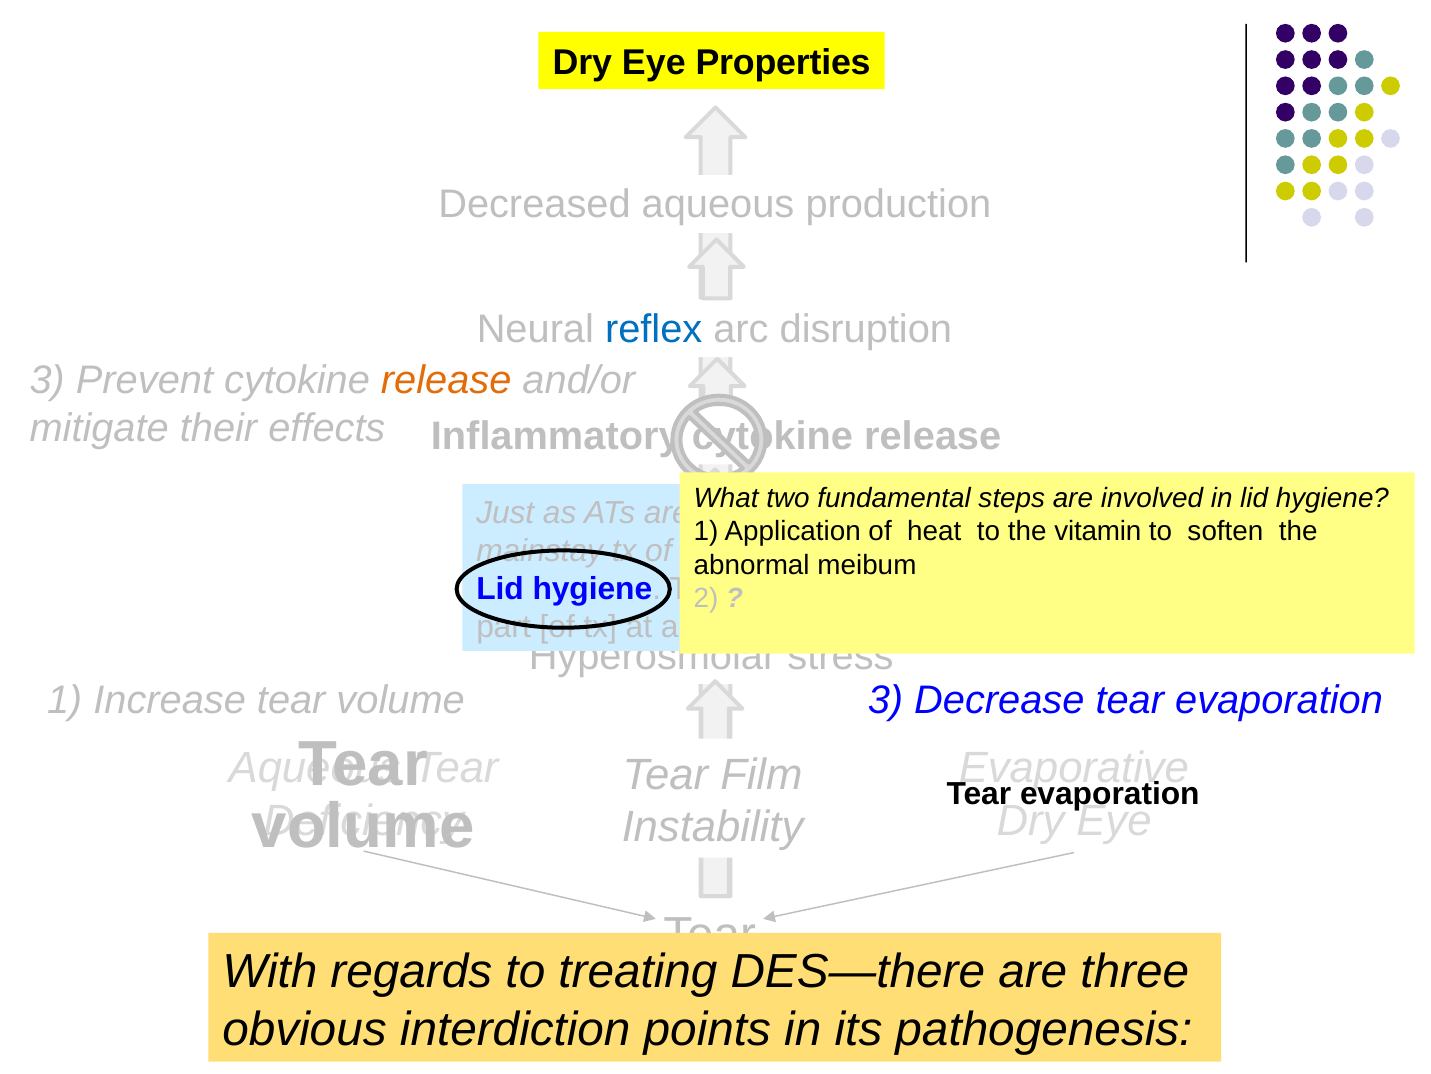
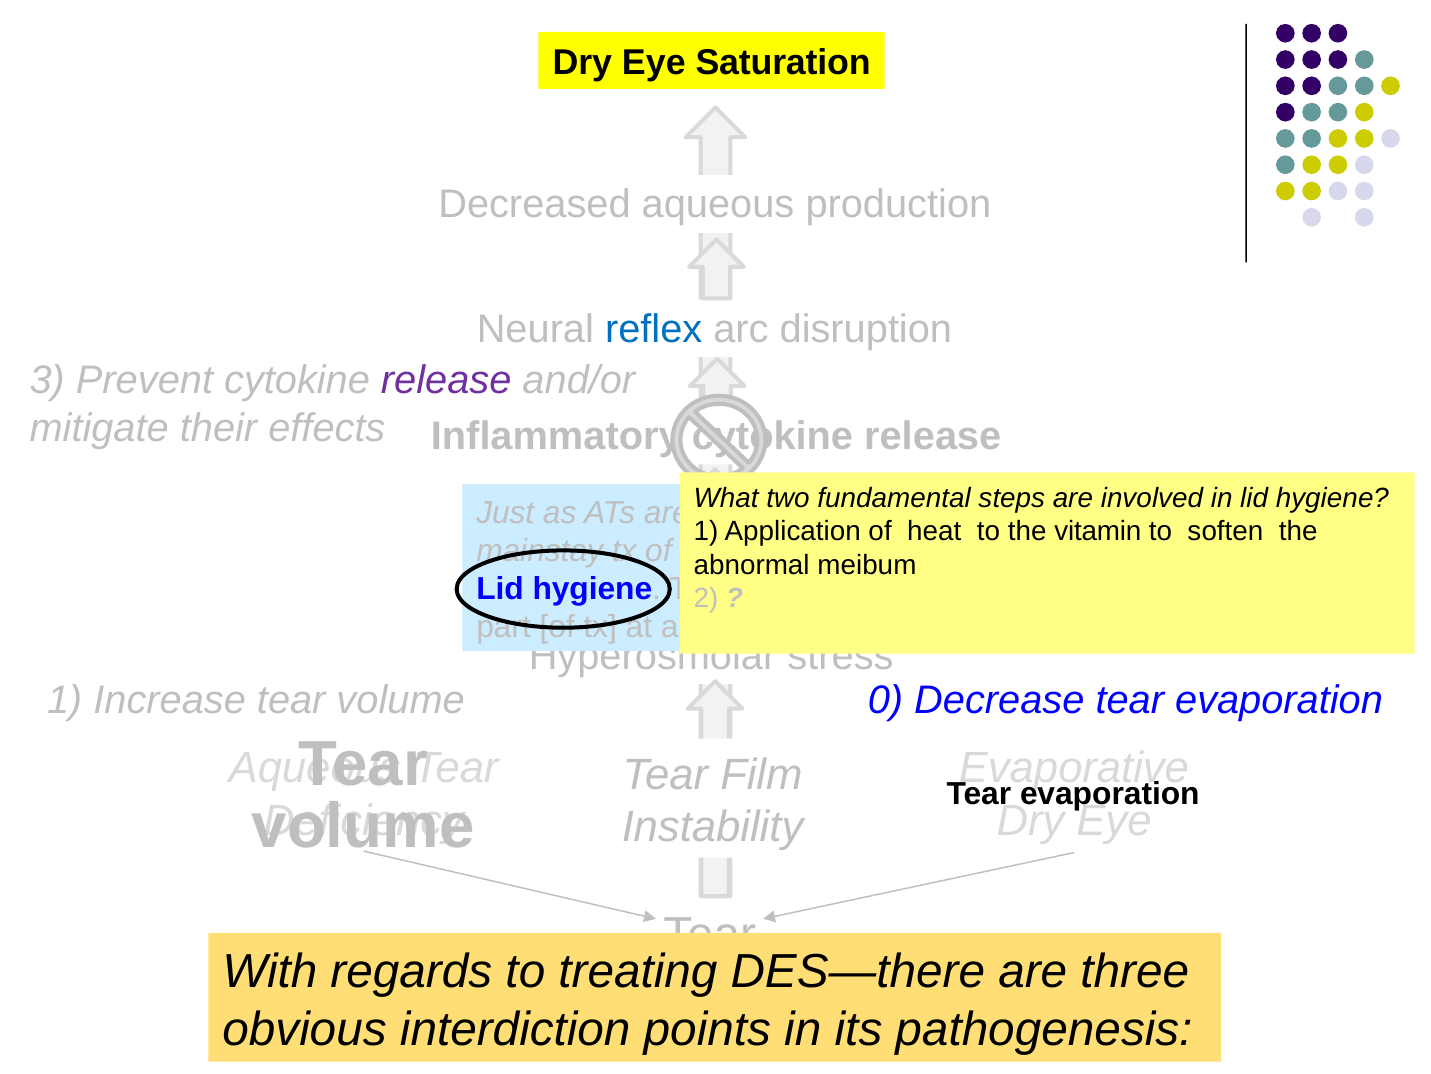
Properties: Properties -> Saturation
release at (446, 380) colour: orange -> purple
volume 3: 3 -> 0
